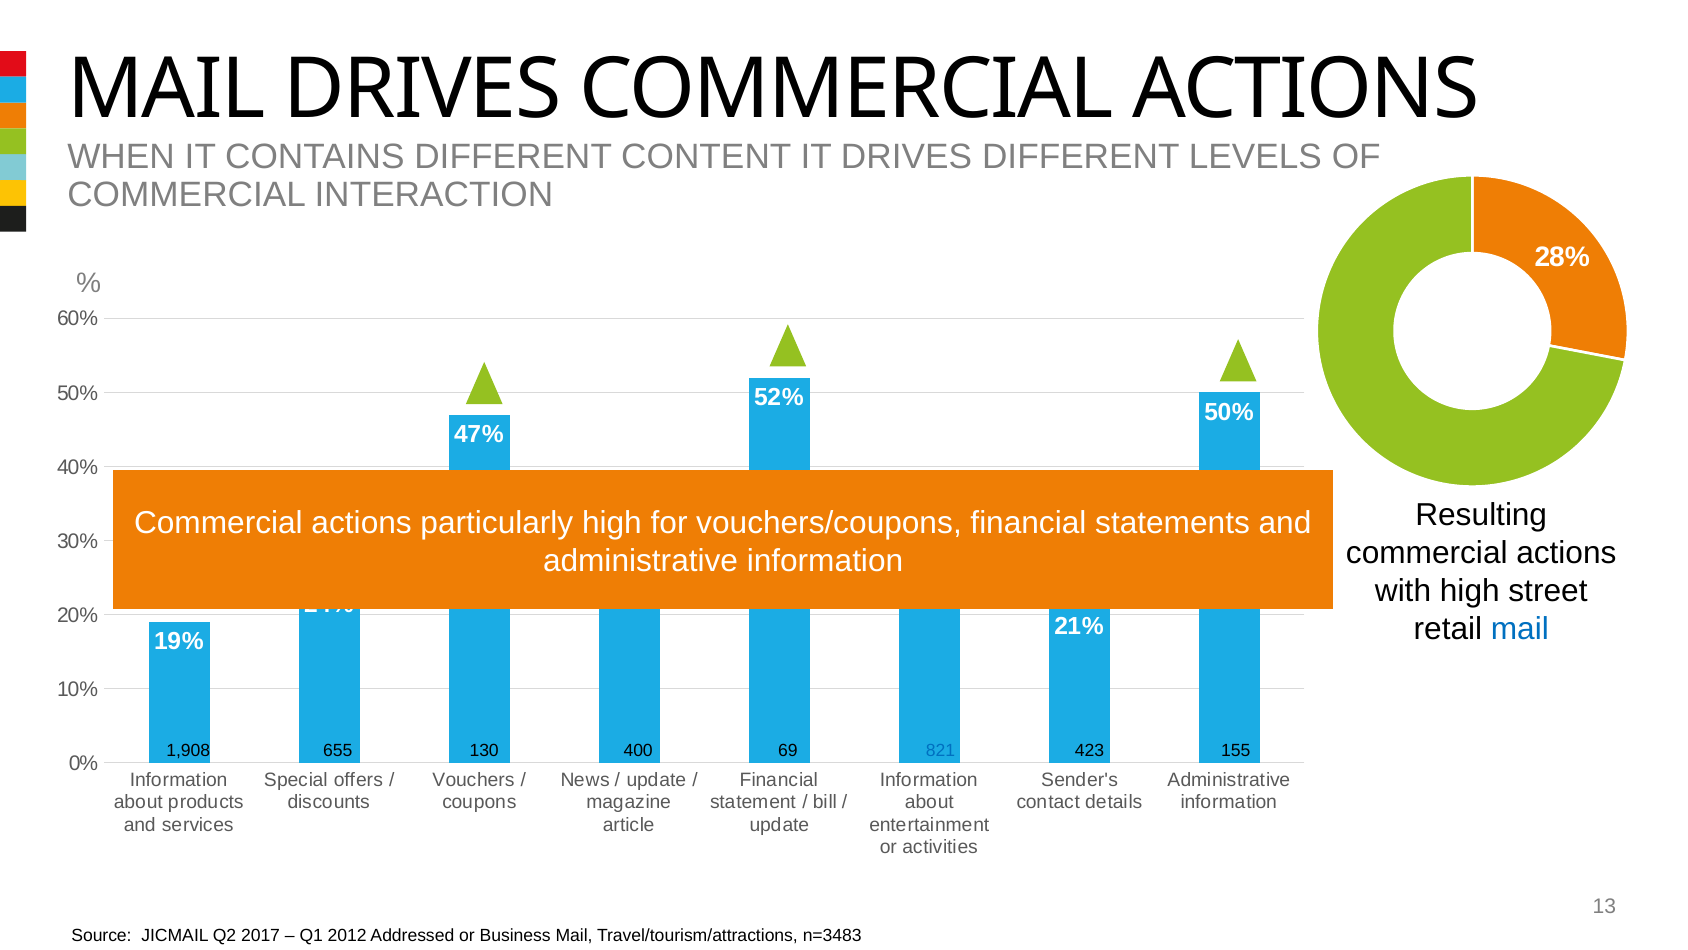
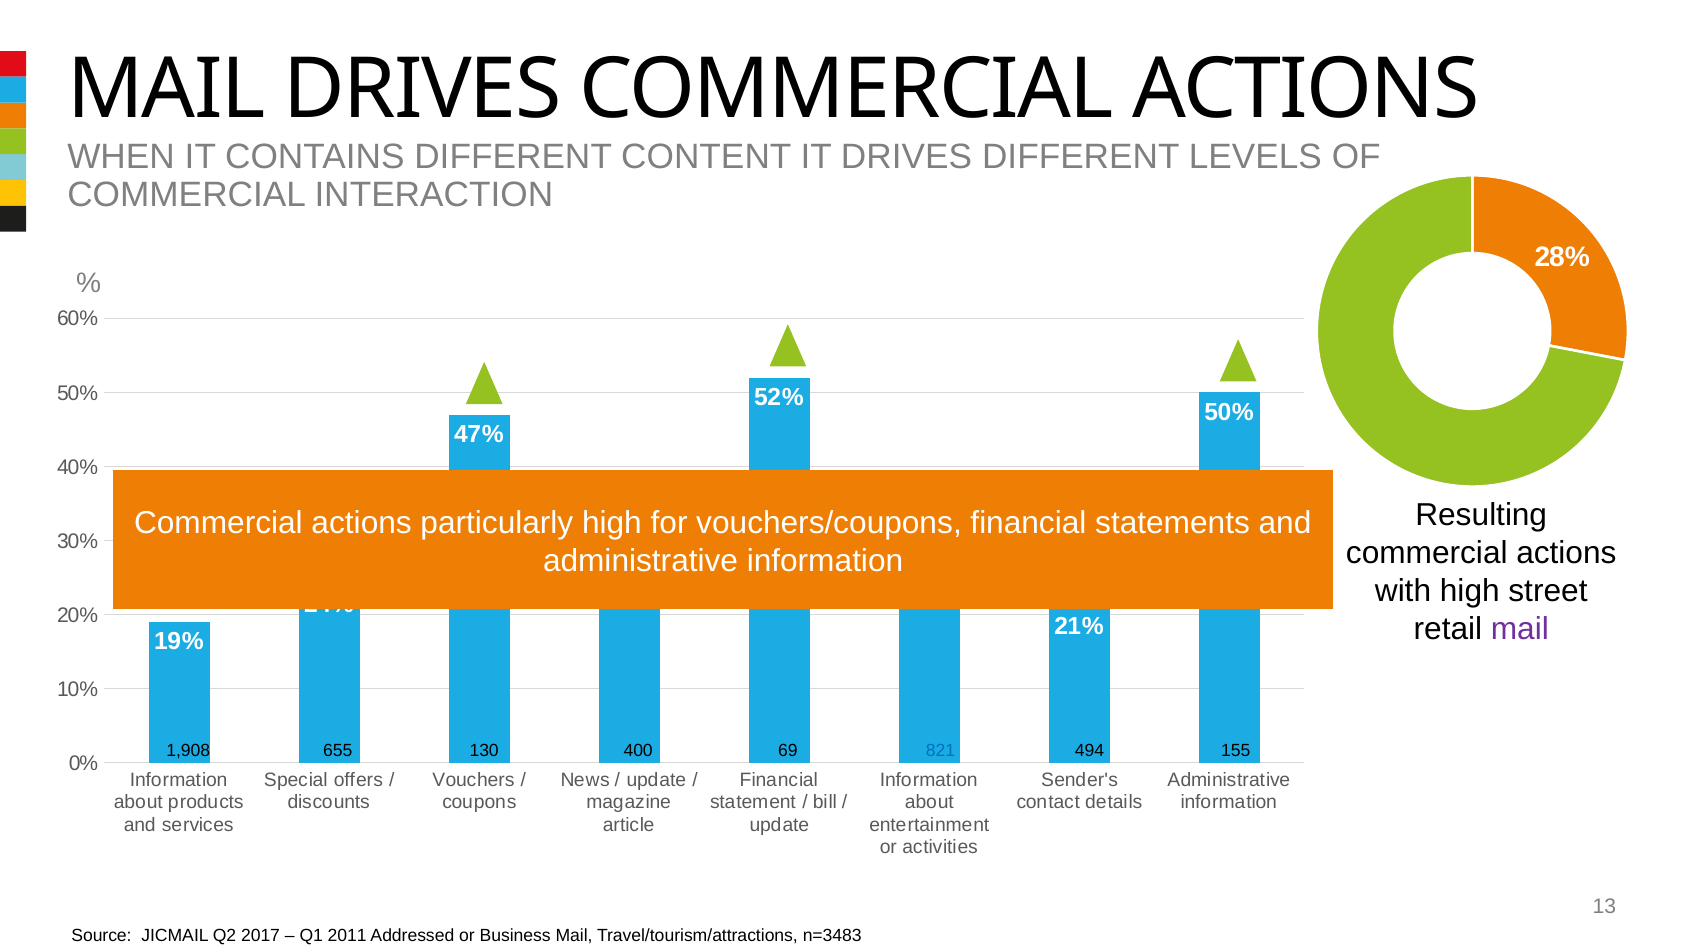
mail at (1520, 629) colour: blue -> purple
423: 423 -> 494
2012: 2012 -> 2011
